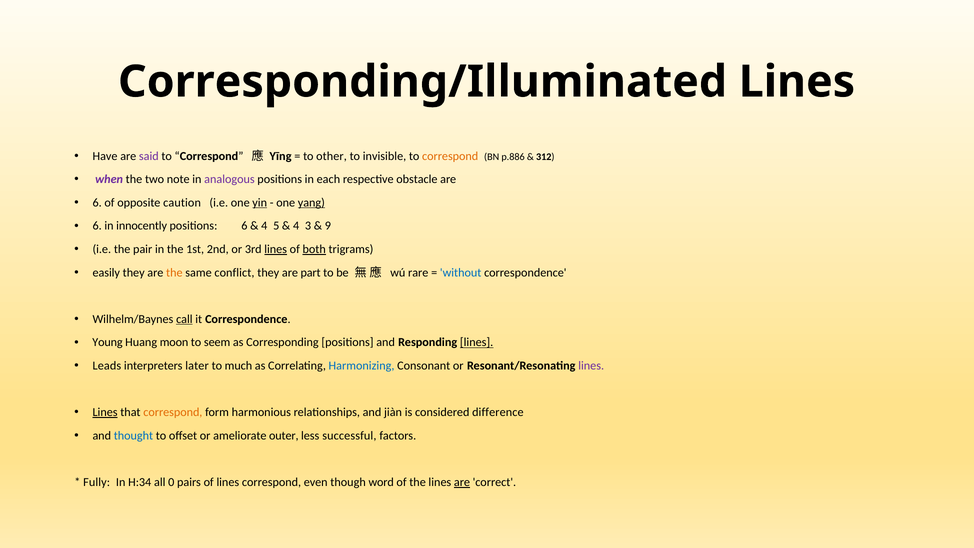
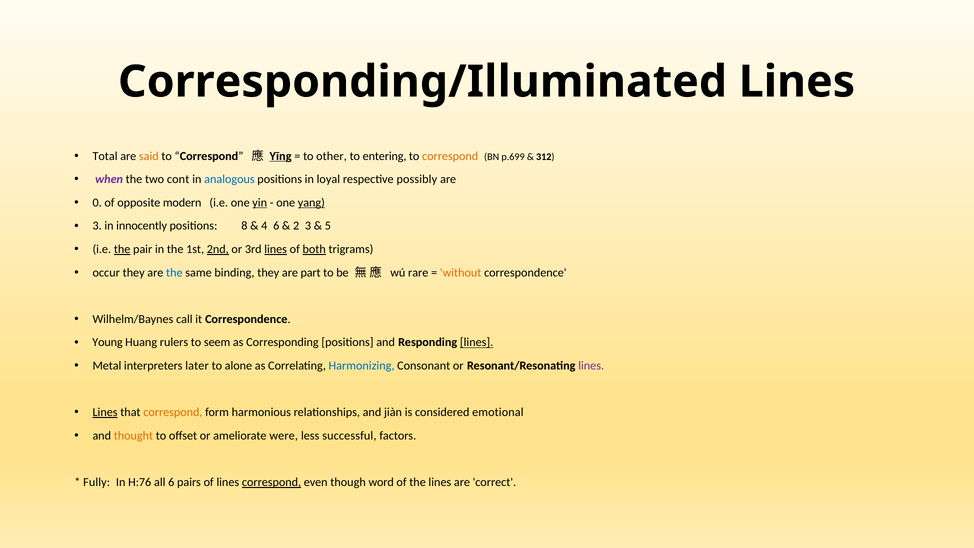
Have: Have -> Total
said colour: purple -> orange
Yīng underline: none -> present
invisible: invisible -> entering
p.886: p.886 -> p.699
note: note -> cont
analogous colour: purple -> blue
each: each -> loyal
obstacle: obstacle -> possibly
6 at (97, 203): 6 -> 0
caution: caution -> modern
6 at (97, 226): 6 -> 3
positions 6: 6 -> 8
4 5: 5 -> 6
4 at (296, 226): 4 -> 2
9: 9 -> 5
the at (122, 249) underline: none -> present
2nd underline: none -> present
easily: easily -> occur
the at (174, 272) colour: orange -> blue
conflict: conflict -> binding
without colour: blue -> orange
call underline: present -> none
moon: moon -> rulers
Leads: Leads -> Metal
much: much -> alone
difference: difference -> emotional
thought colour: blue -> orange
outer: outer -> were
H:34: H:34 -> H:76
all 0: 0 -> 6
correspond at (272, 482) underline: none -> present
are at (462, 482) underline: present -> none
